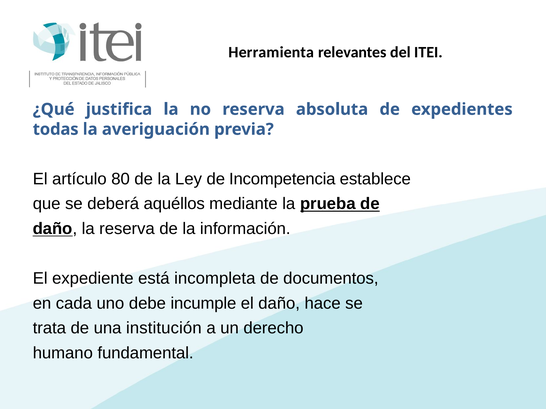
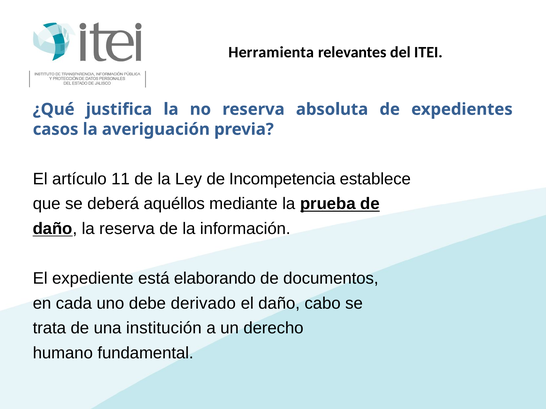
todas: todas -> casos
80: 80 -> 11
incompleta: incompleta -> elaborando
incumple: incumple -> derivado
hace: hace -> cabo
